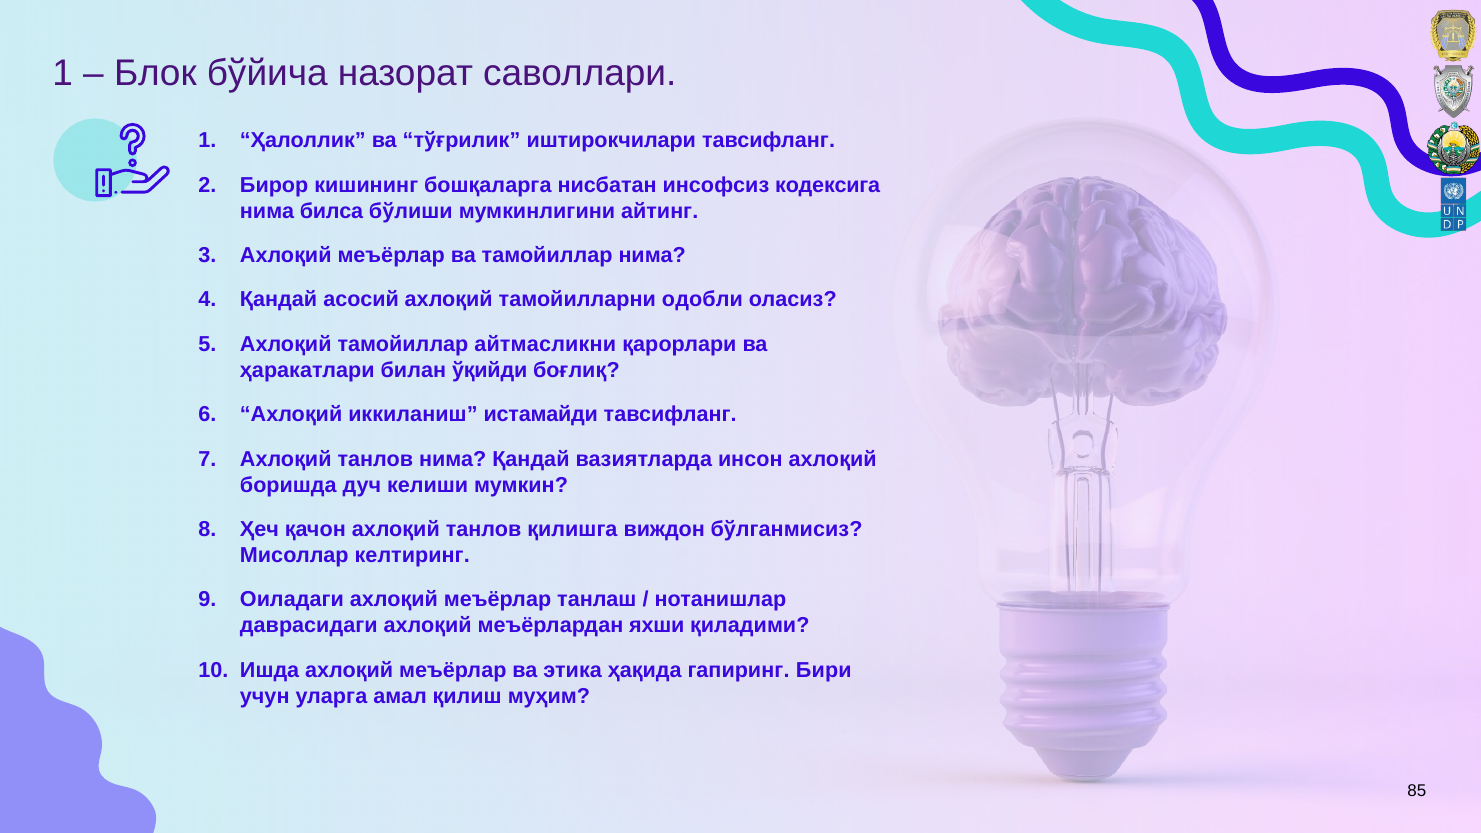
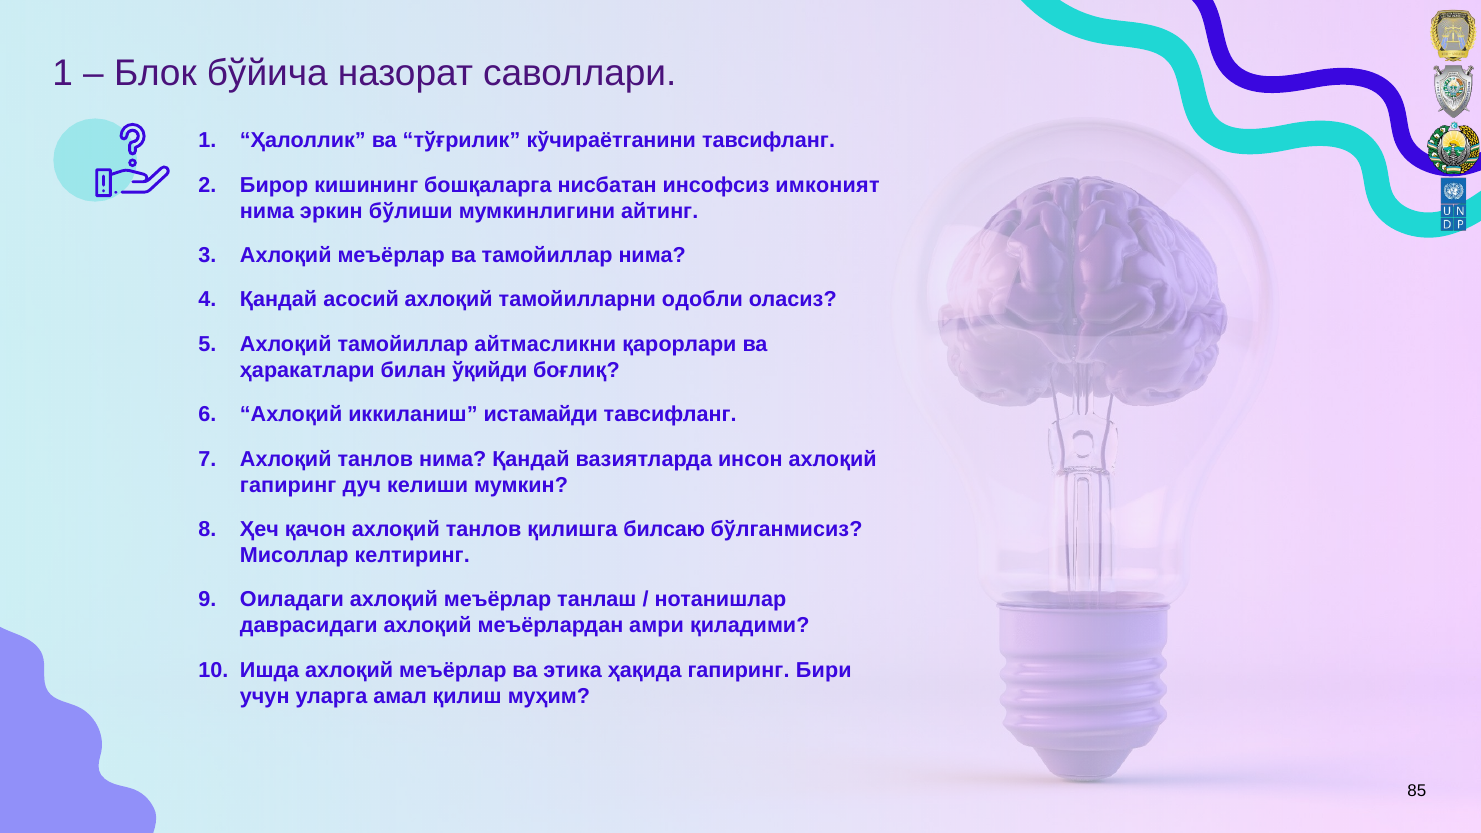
иштирокчилари: иштирокчилари -> кўчираётганини
кодeксига: кодeксига -> имконият
билса: билса -> эркин
боришда at (288, 485): боришда -> гапиринг
виждон: виждон -> билсаю
яxши: яxши -> амри
